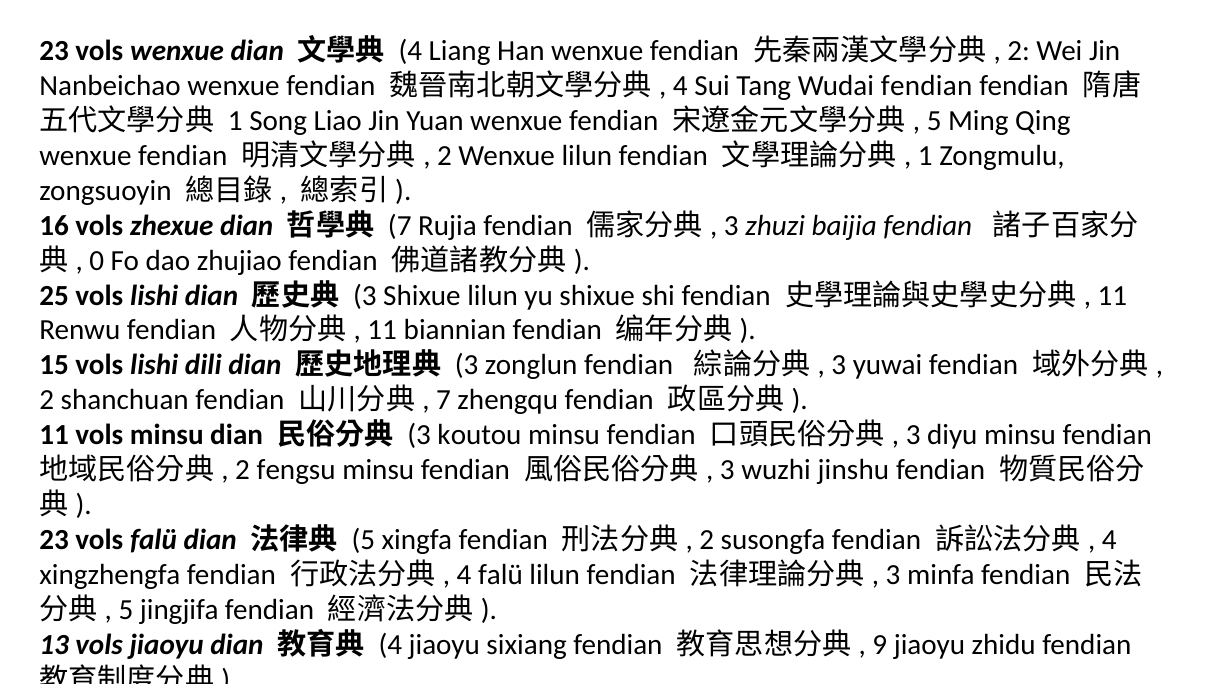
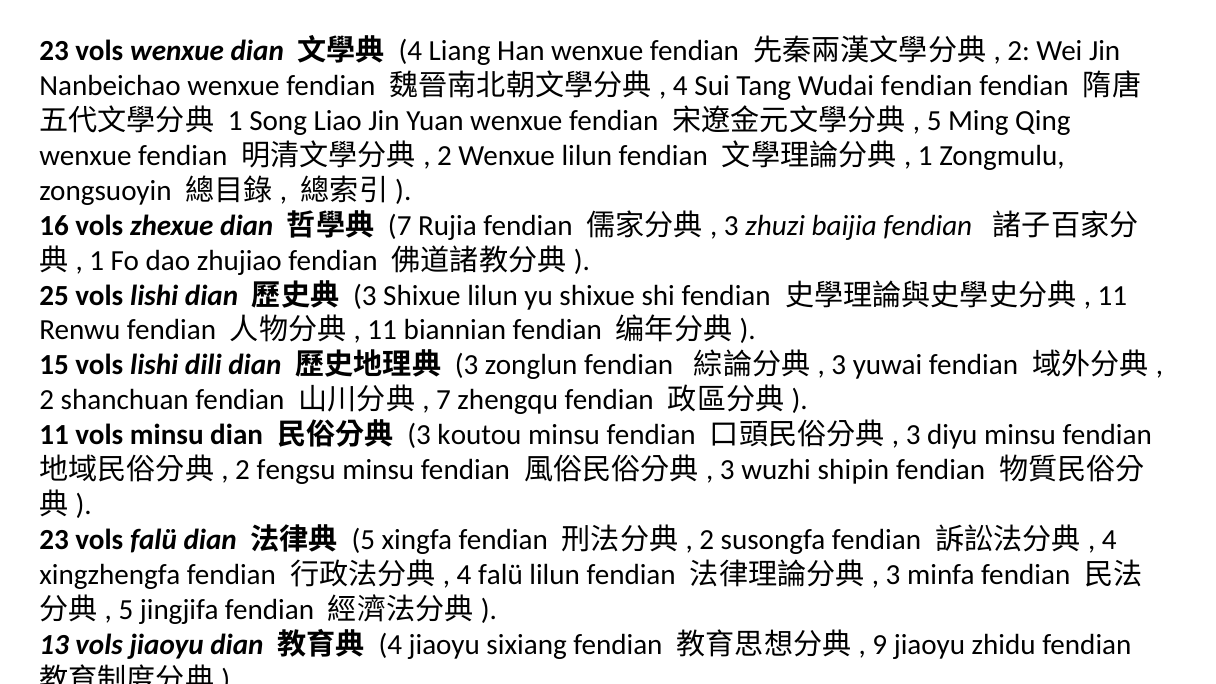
0 at (97, 261): 0 -> 1
jinshu: jinshu -> shipin
